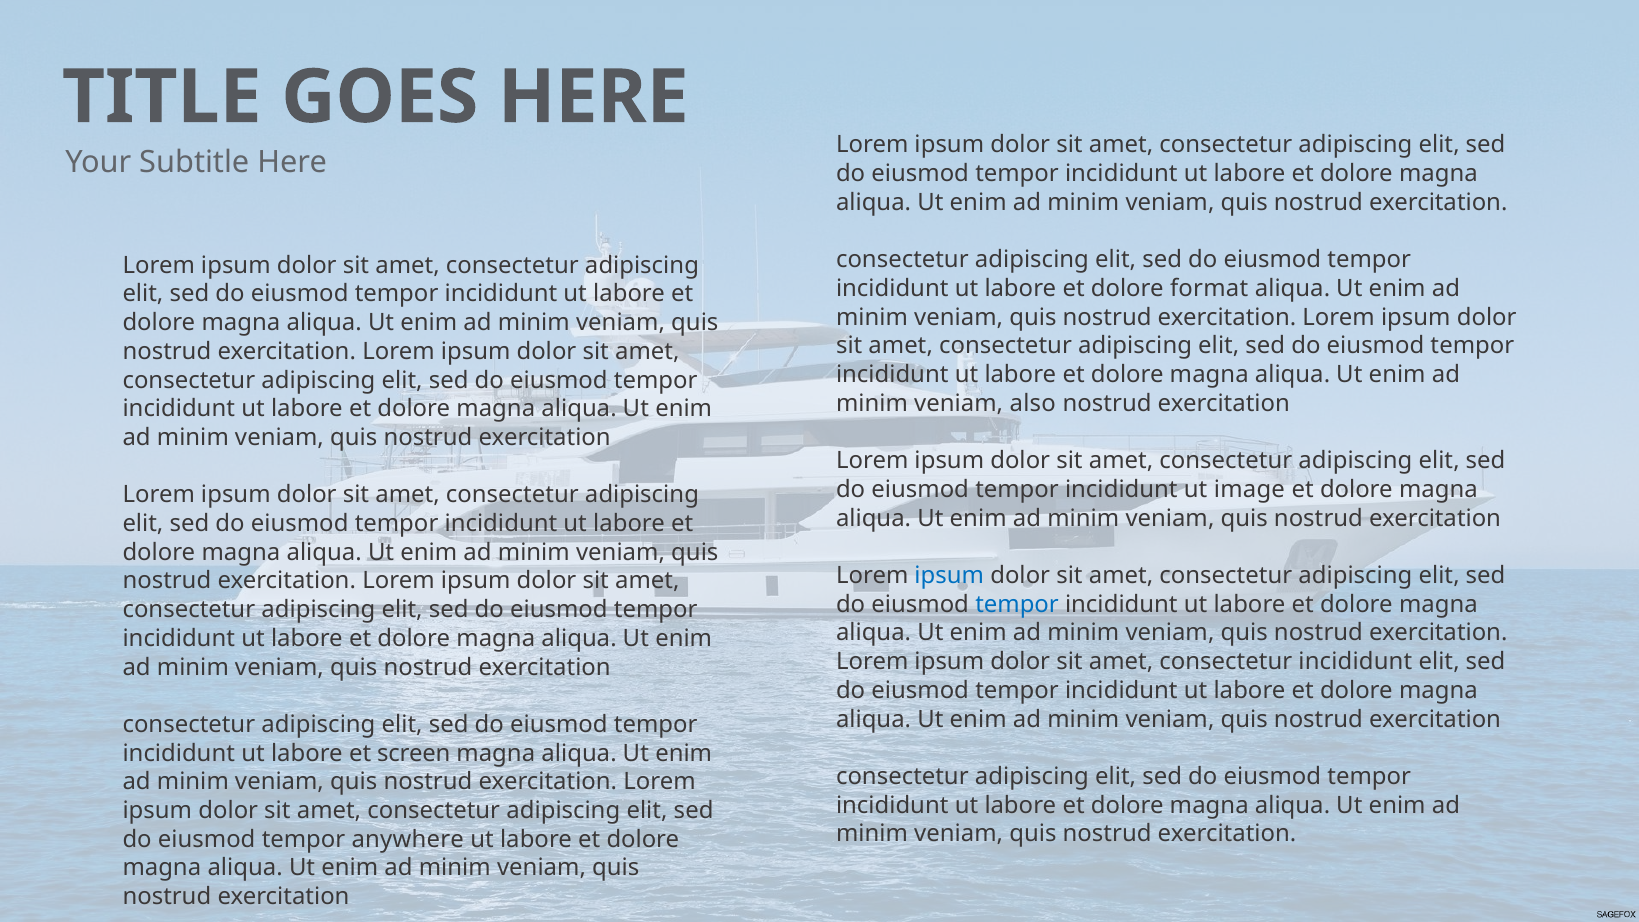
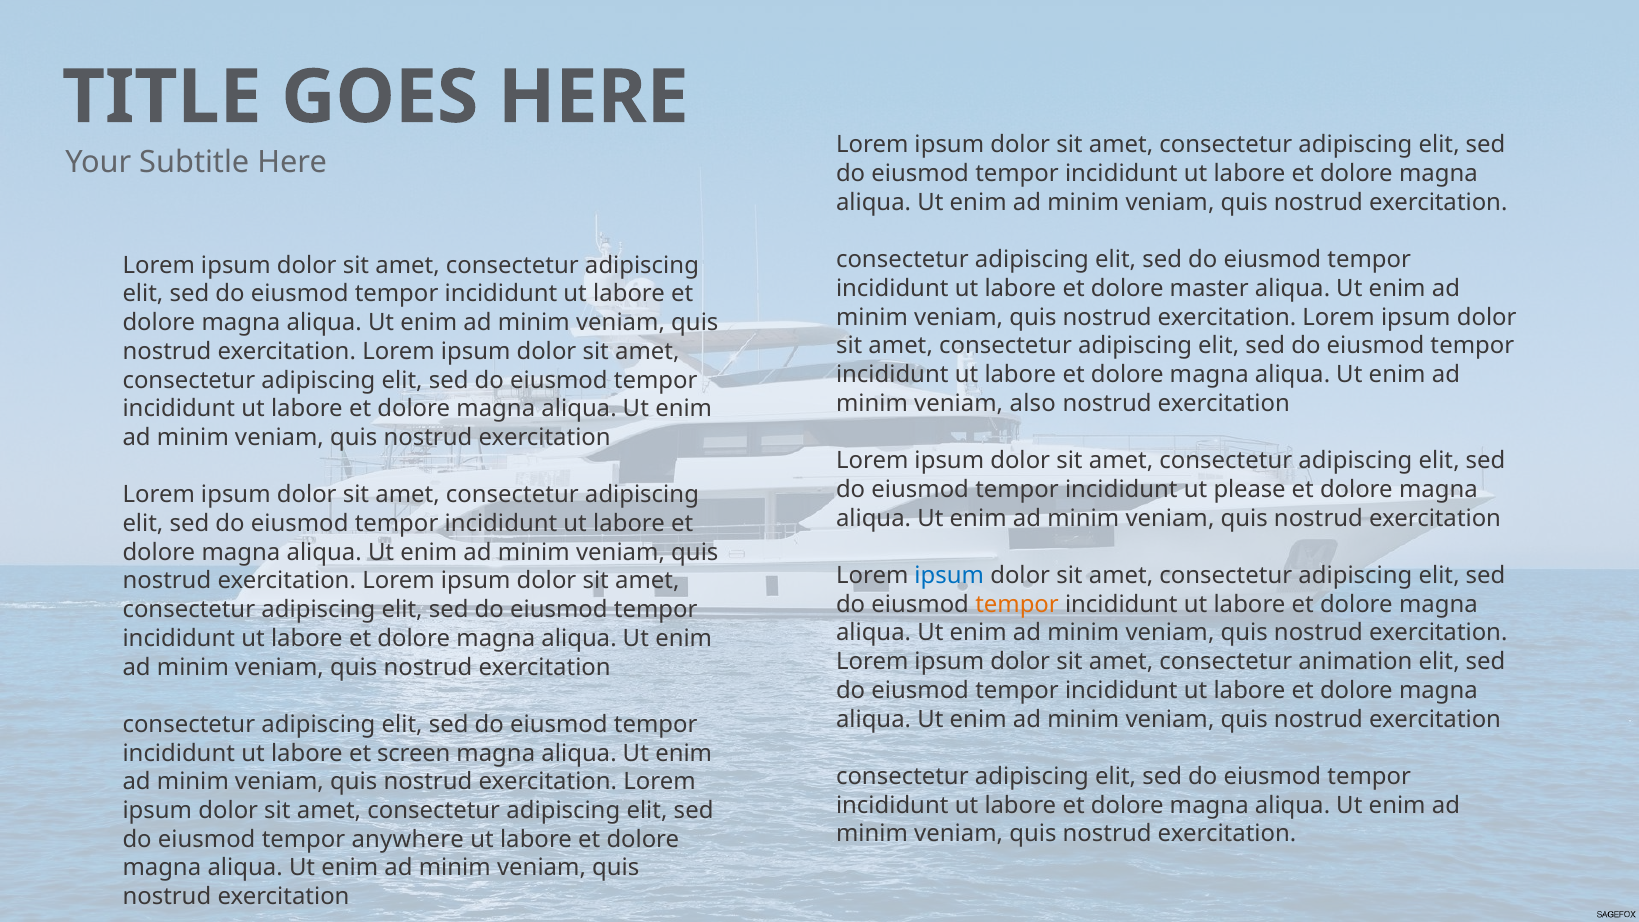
format: format -> master
image: image -> please
tempor at (1017, 604) colour: blue -> orange
consectetur incididunt: incididunt -> animation
